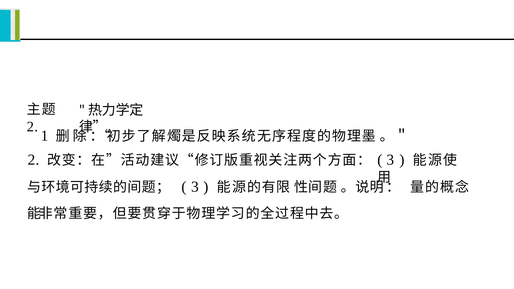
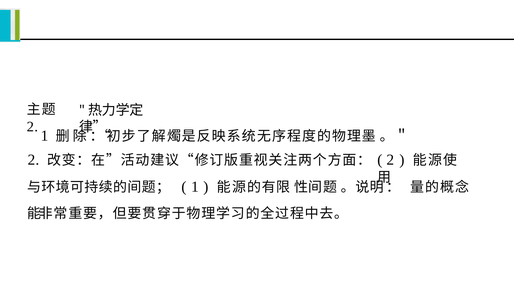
3 at (390, 160): 3 -> 2
3 at (195, 187): 3 -> 1
